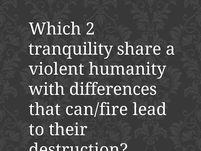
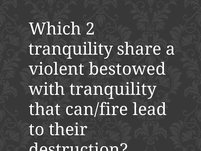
humanity: humanity -> bestowed
with differences: differences -> tranquility
